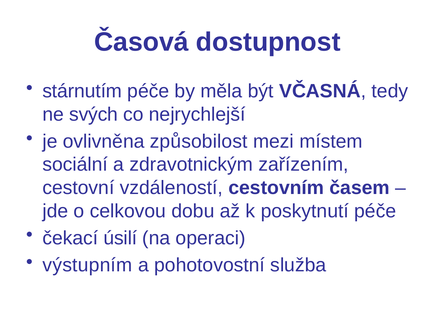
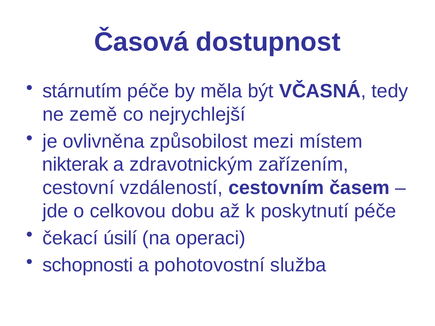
svých: svých -> země
sociální: sociální -> nikterak
výstupním: výstupním -> schopnosti
